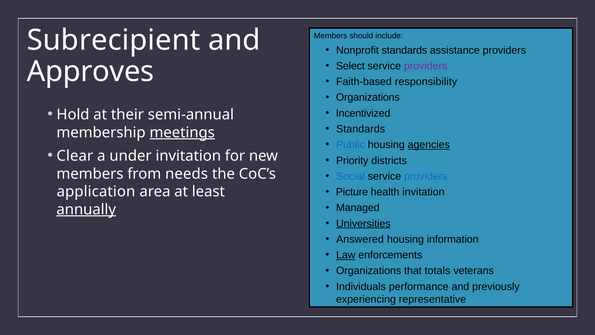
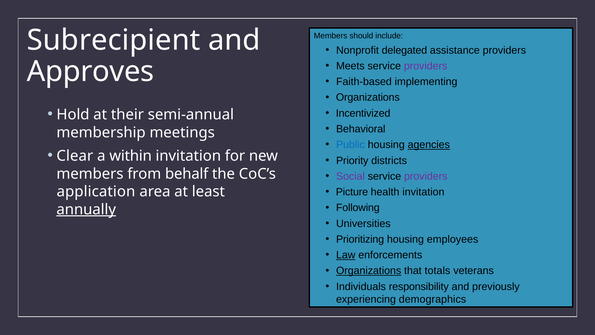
Nonprofit standards: standards -> delegated
Select: Select -> Meets
responsibility: responsibility -> implementing
Standards at (361, 129): Standards -> Behavioral
meetings underline: present -> none
under: under -> within
needs: needs -> behalf
Social colour: blue -> purple
providers at (426, 176) colour: blue -> purple
Managed: Managed -> Following
Universities underline: present -> none
Answered: Answered -> Prioritizing
information: information -> employees
Organizations at (369, 271) underline: none -> present
performance: performance -> responsibility
representative: representative -> demographics
